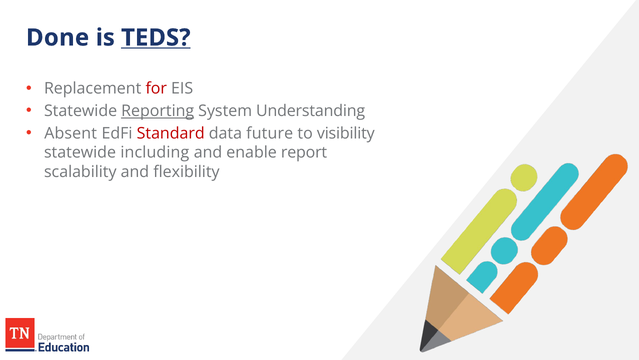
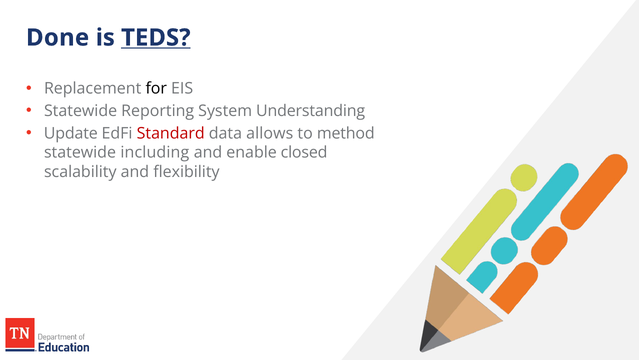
for colour: red -> black
Reporting underline: present -> none
Absent: Absent -> Update
future: future -> allows
visibility: visibility -> method
report: report -> closed
